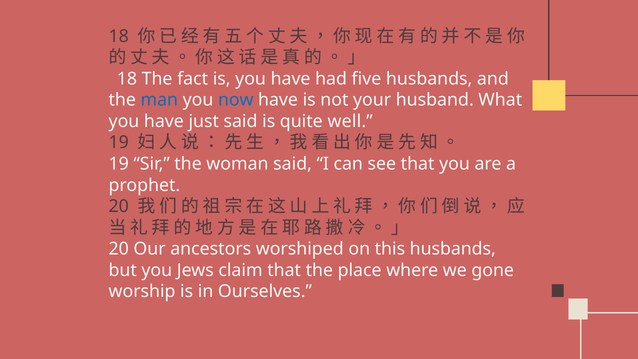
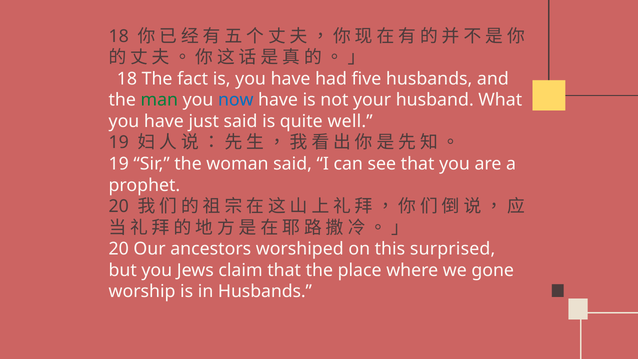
man colour: blue -> green
this husbands: husbands -> surprised
in Ourselves: Ourselves -> Husbands
